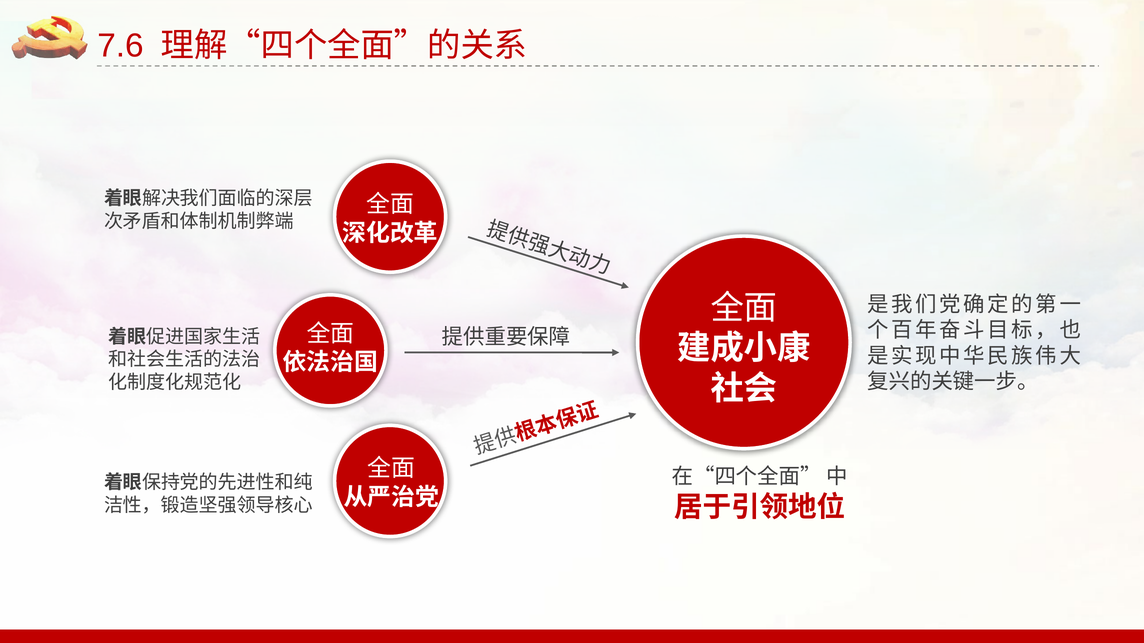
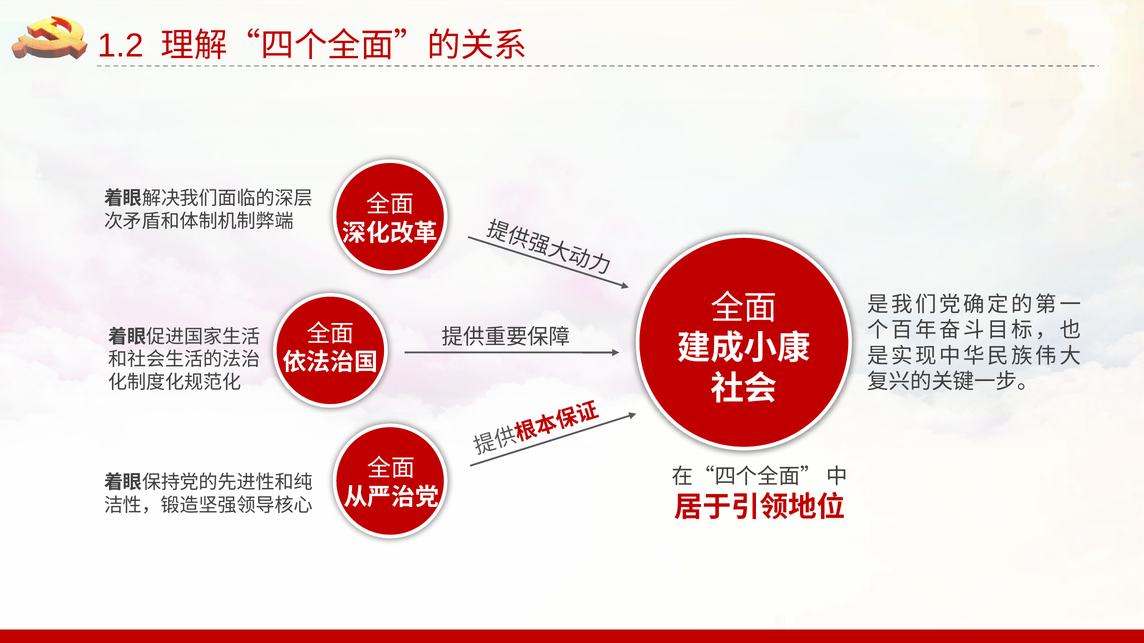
7.6: 7.6 -> 1.2
